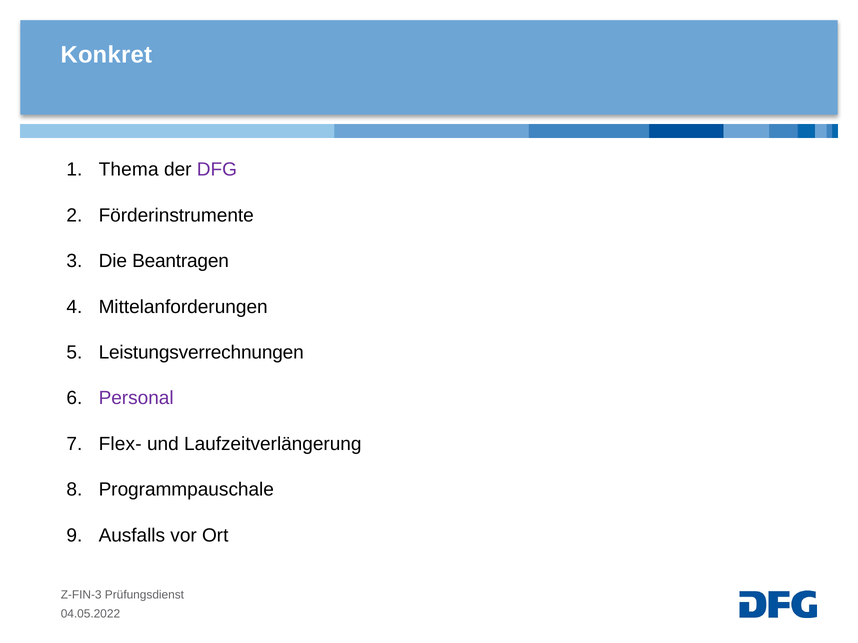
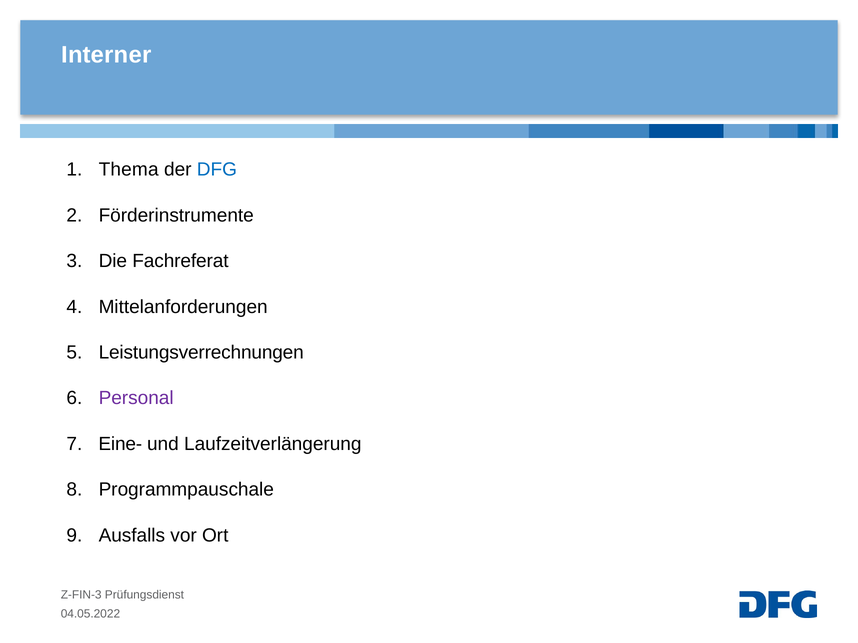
Konkret: Konkret -> Interner
DFG colour: purple -> blue
Beantragen: Beantragen -> Fachreferat
Flex-: Flex- -> Eine-
